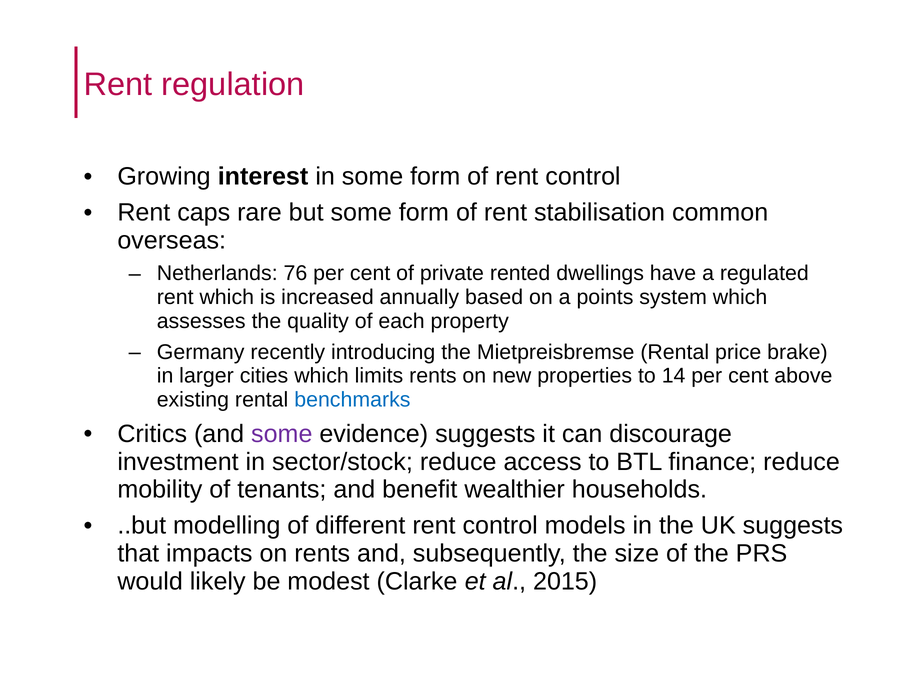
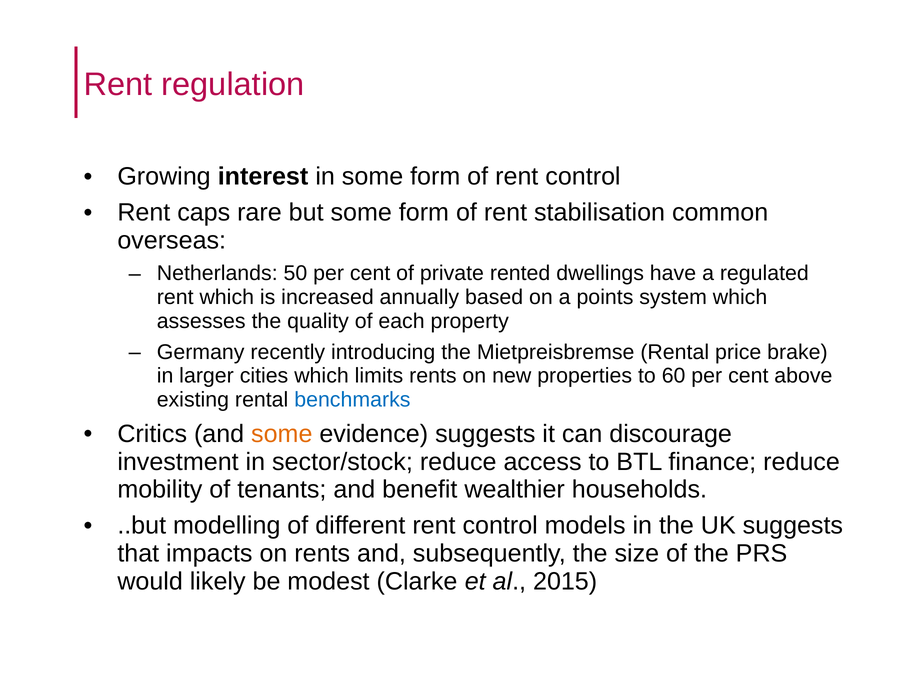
76: 76 -> 50
14: 14 -> 60
some at (282, 434) colour: purple -> orange
